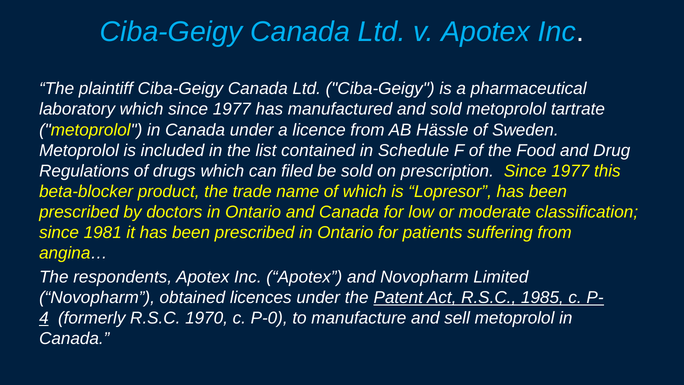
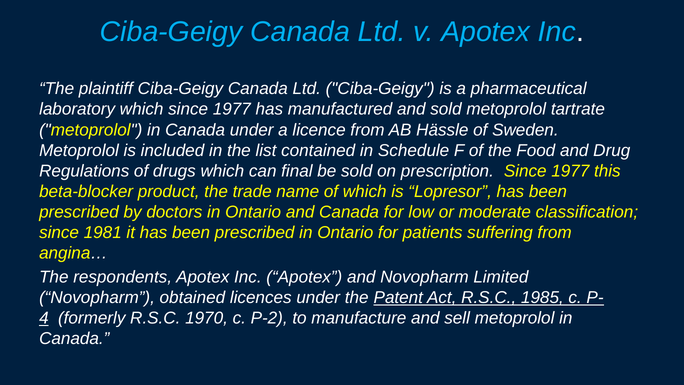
filed: filed -> final
P-0: P-0 -> P-2
